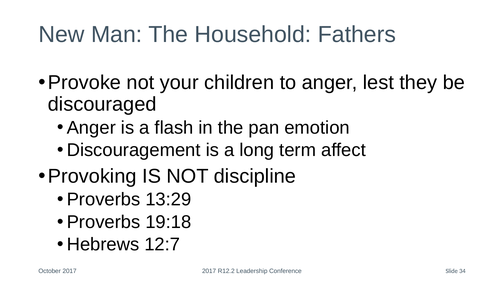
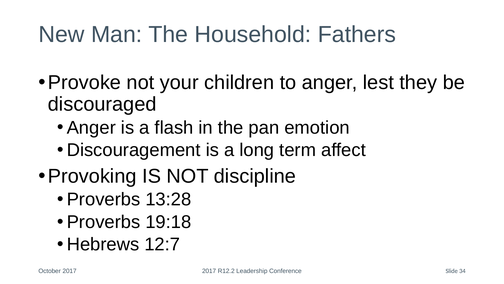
13:29: 13:29 -> 13:28
